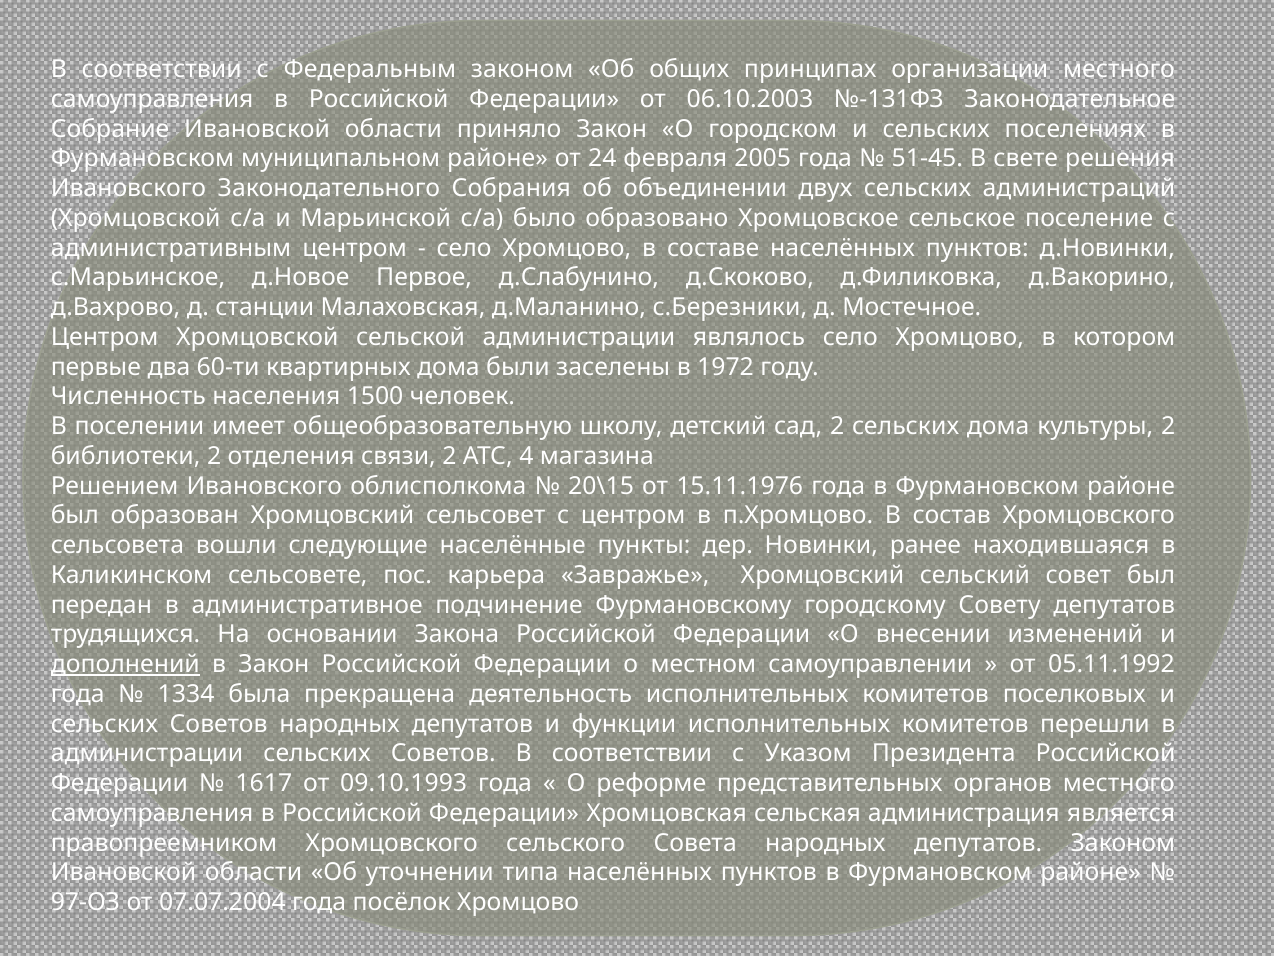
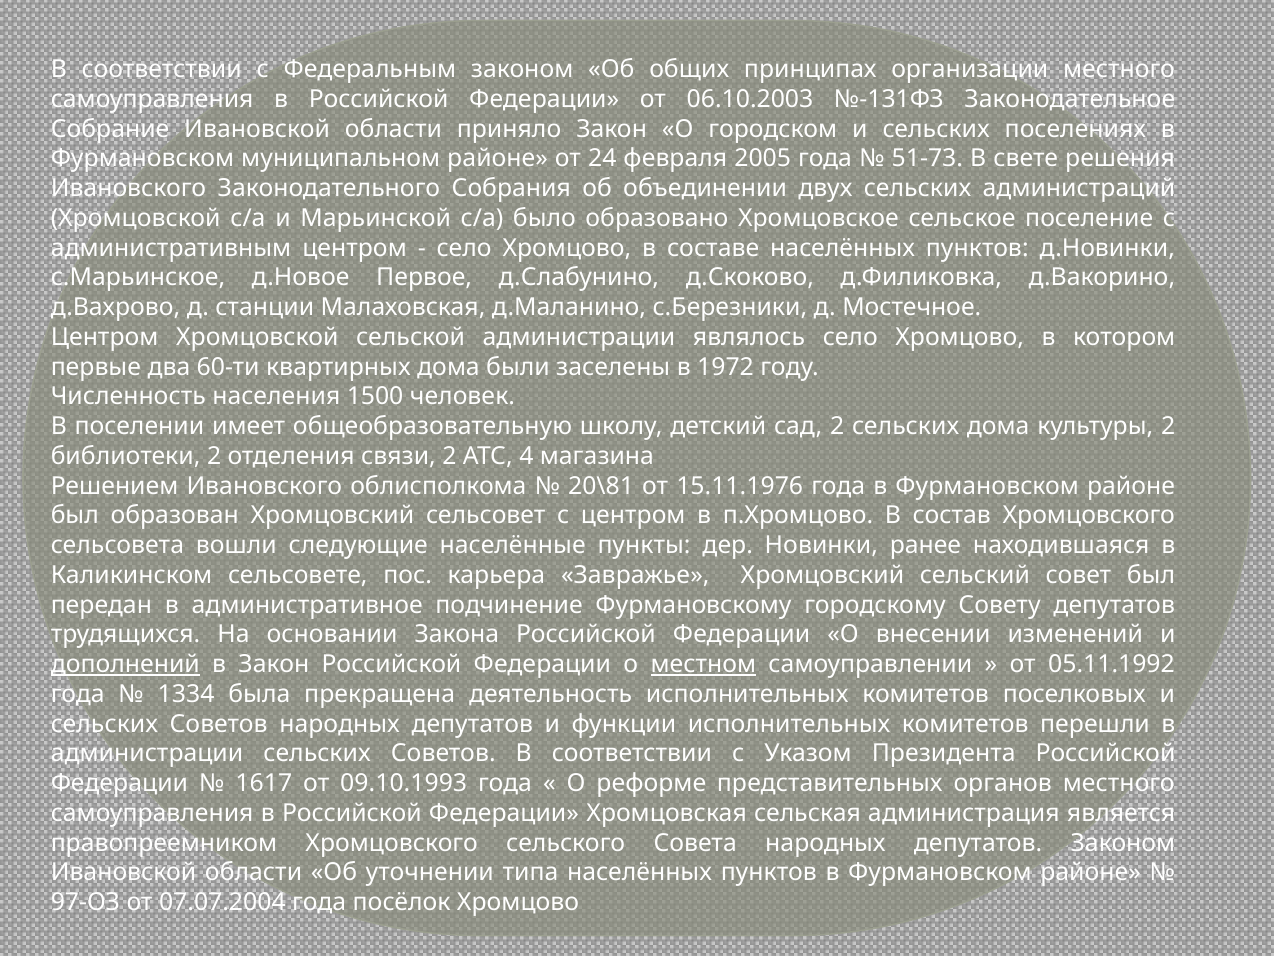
51-45: 51-45 -> 51-73
20\15: 20\15 -> 20\81
местном underline: none -> present
